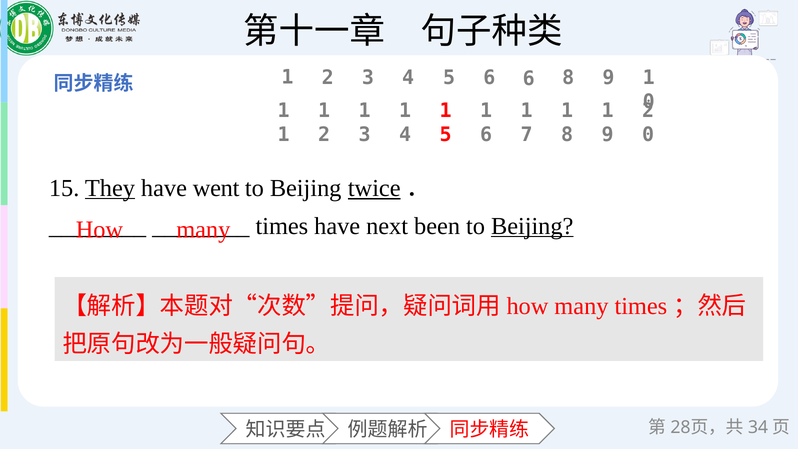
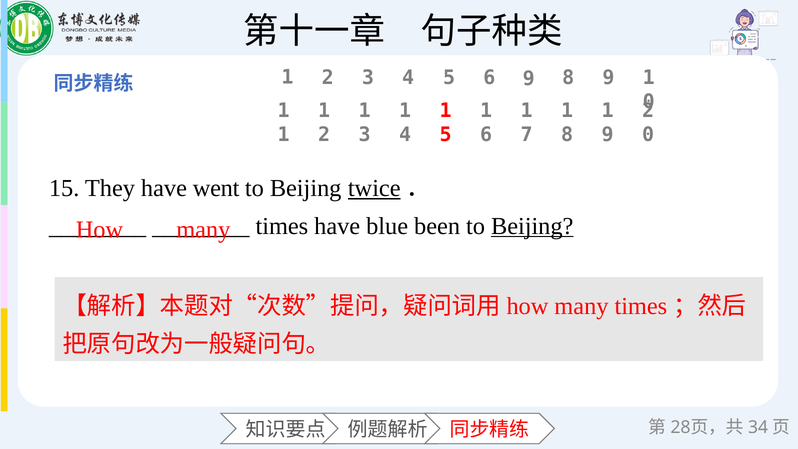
6 6: 6 -> 9
They underline: present -> none
next: next -> blue
